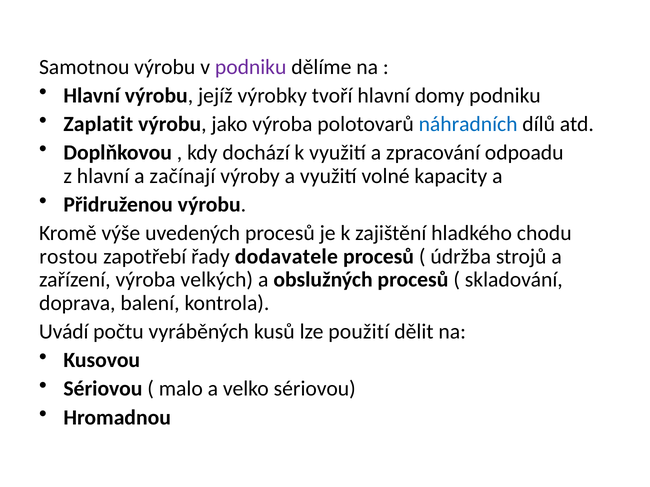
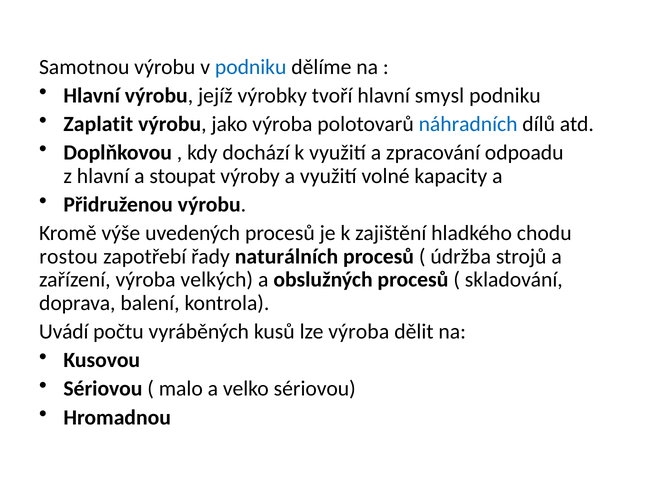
podniku at (251, 67) colour: purple -> blue
domy: domy -> smysl
začínají: začínají -> stoupat
dodavatele: dodavatele -> naturálních
lze použití: použití -> výroba
